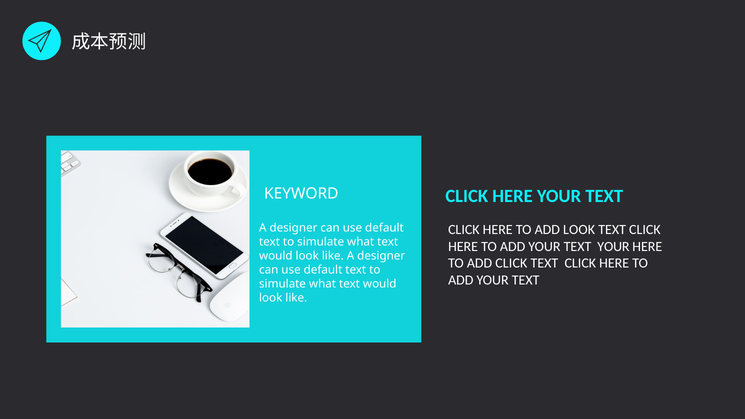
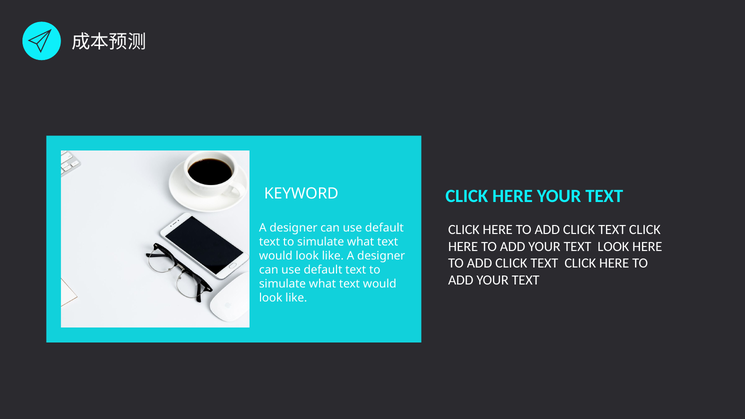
LOOK at (579, 230): LOOK -> CLICK
TEXT YOUR: YOUR -> LOOK
